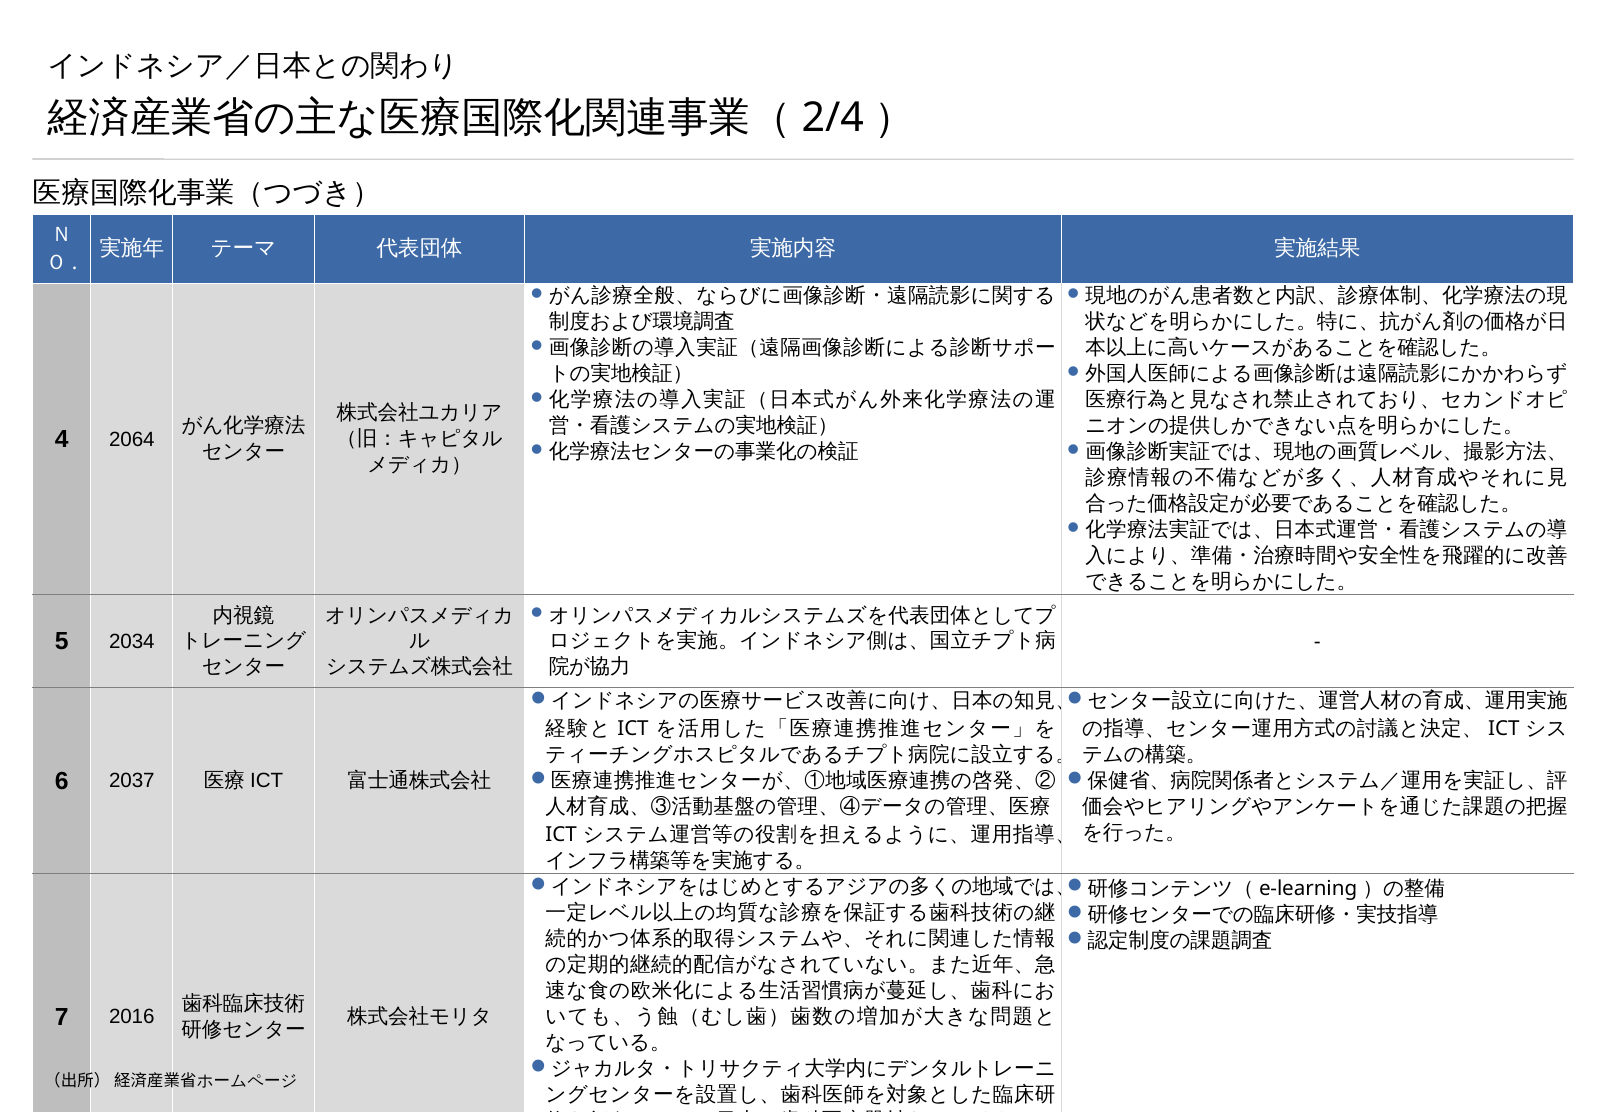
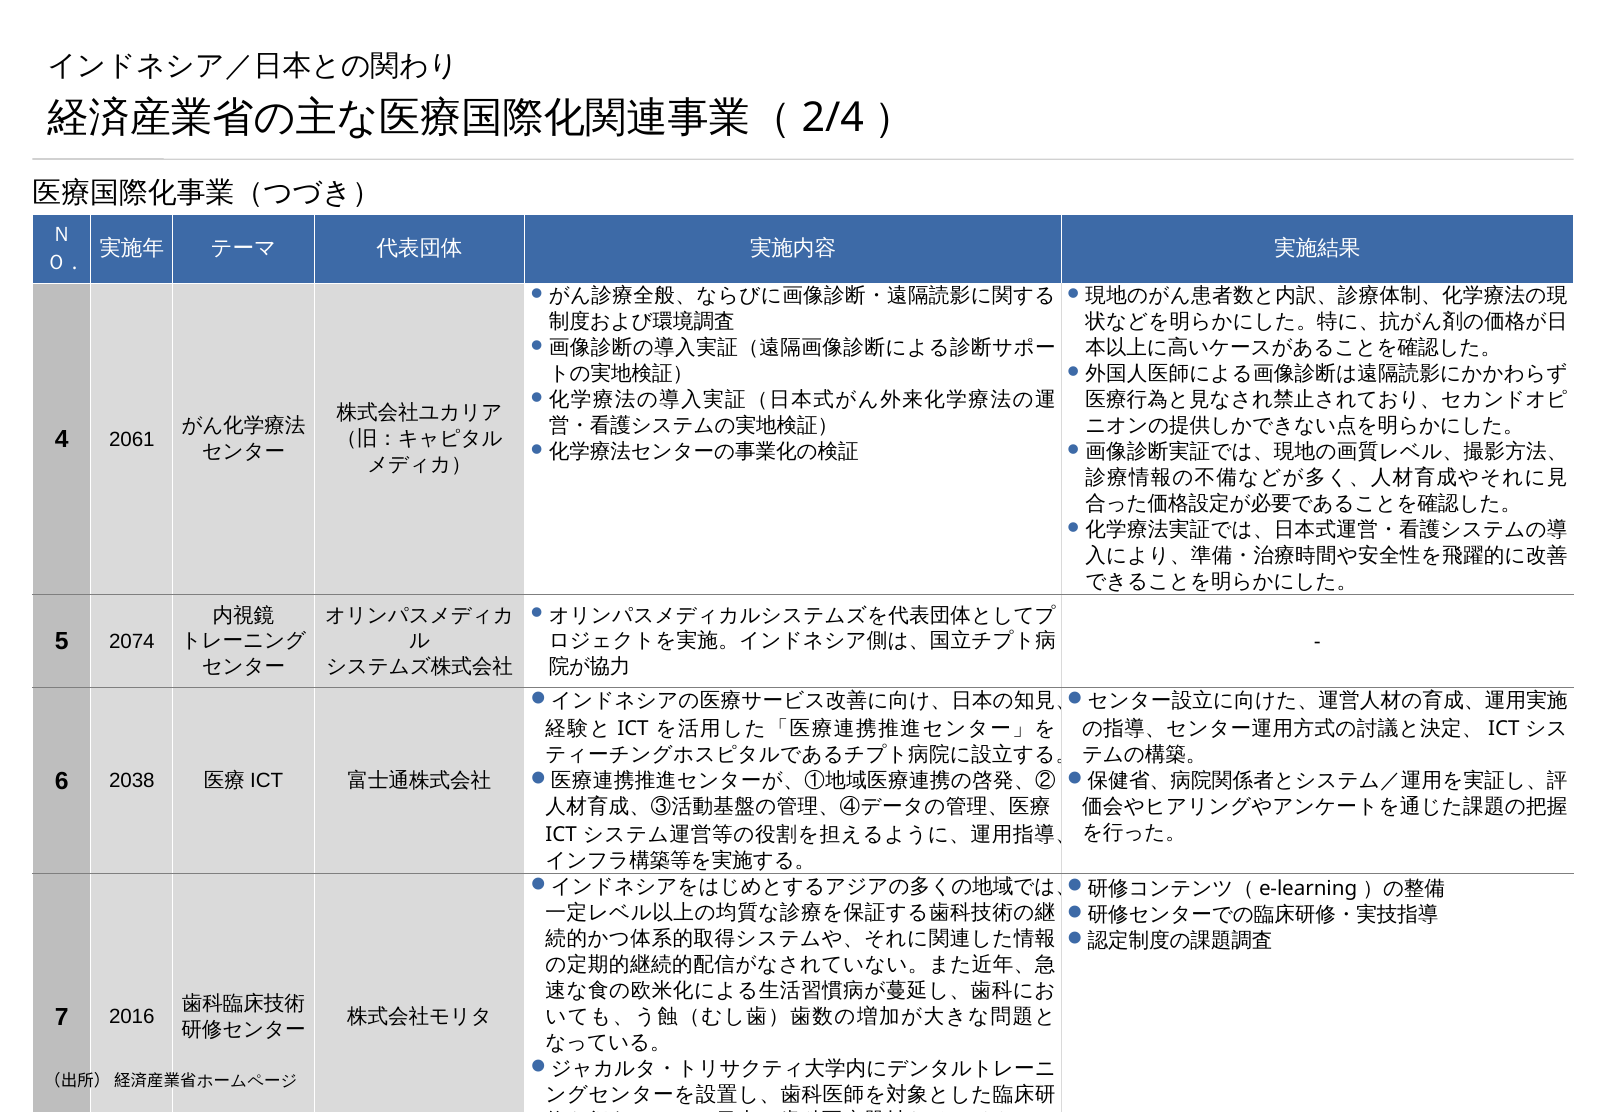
2064: 2064 -> 2061
2034: 2034 -> 2074
2037: 2037 -> 2038
